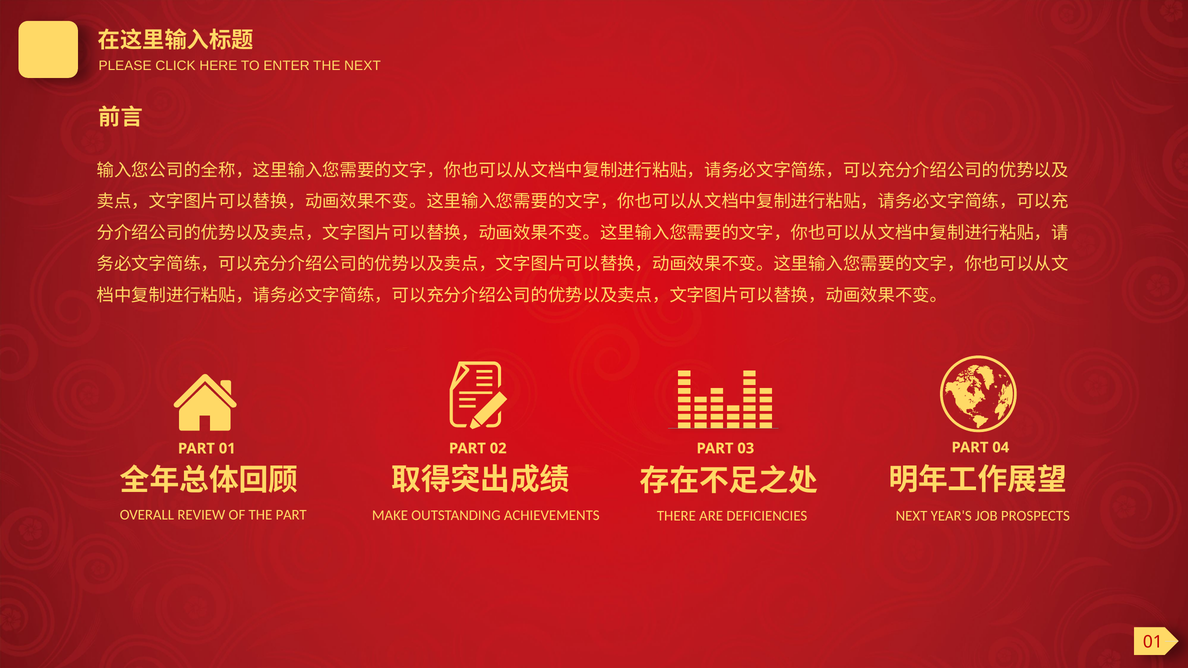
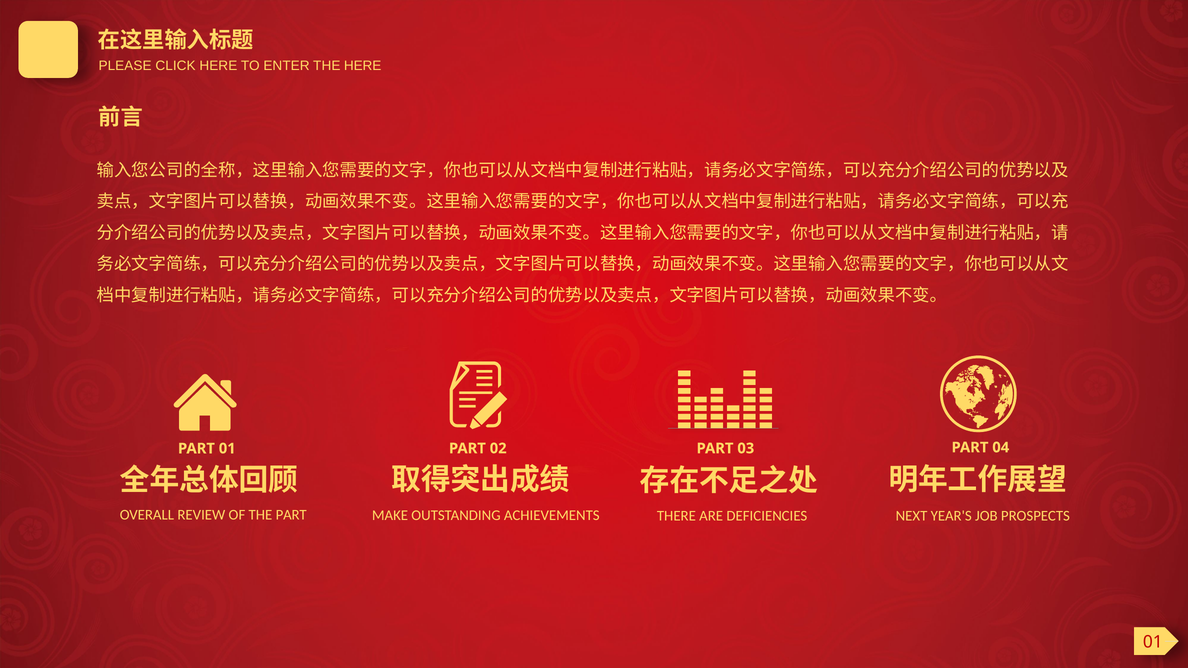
THE NEXT: NEXT -> HERE
